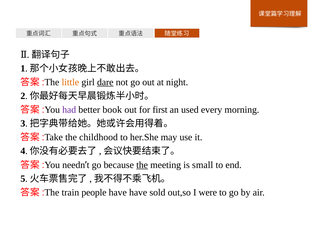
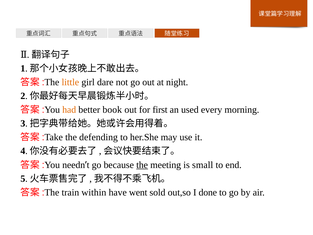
dare underline: present -> none
had colour: purple -> orange
childhood: childhood -> defending
people: people -> within
have have: have -> went
were: were -> done
